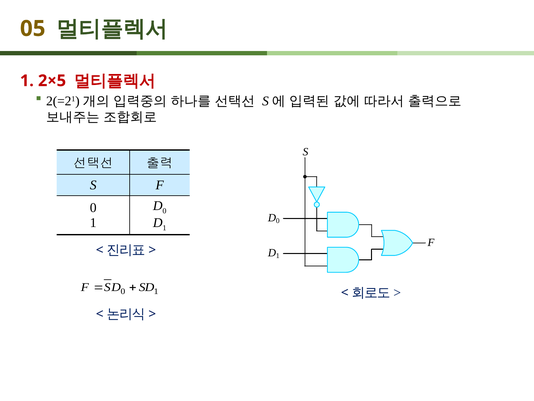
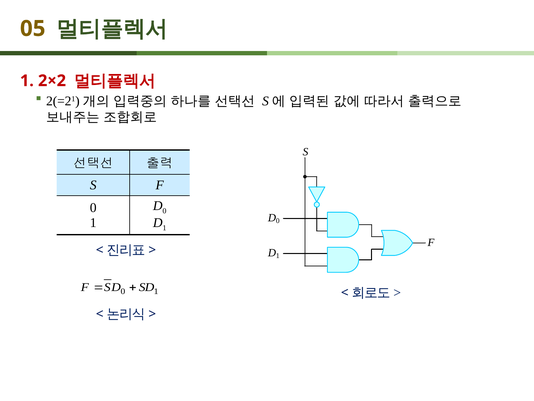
2×5: 2×5 -> 2×2
